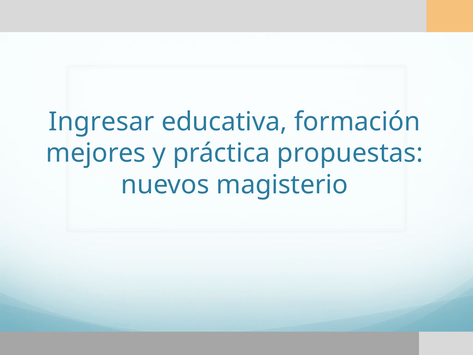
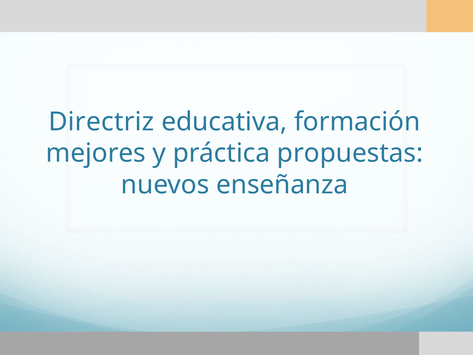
Ingresar: Ingresar -> Directriz
magisterio: magisterio -> enseñanza
